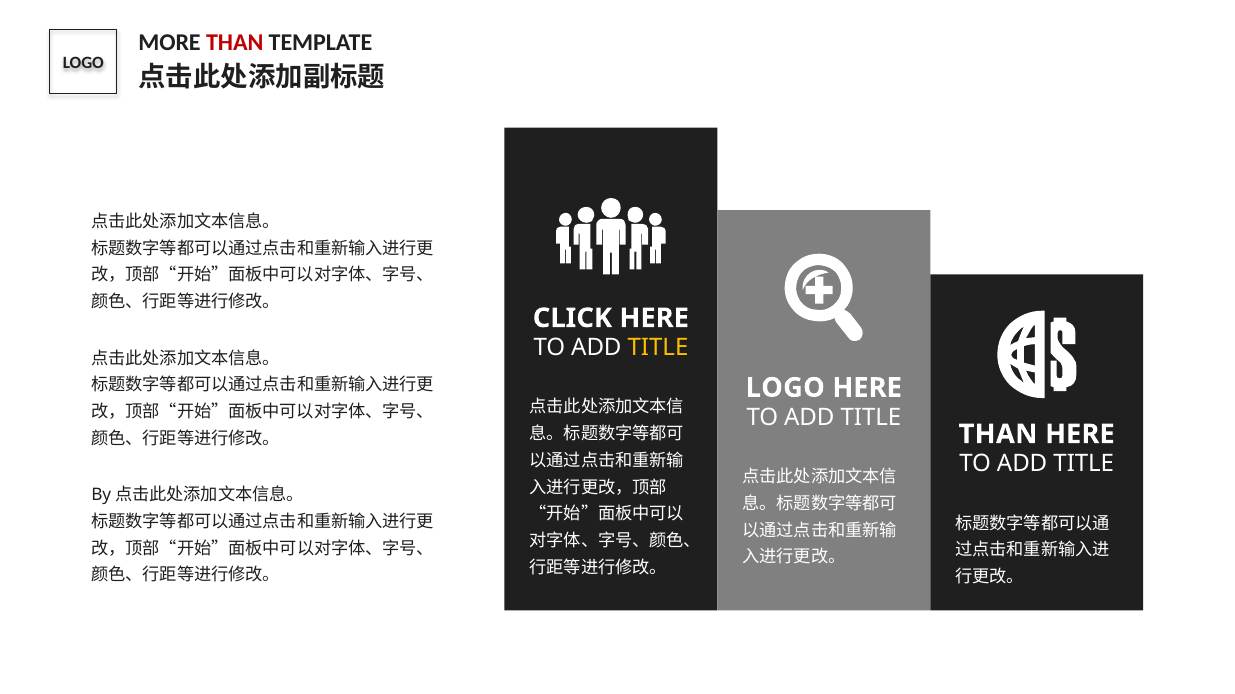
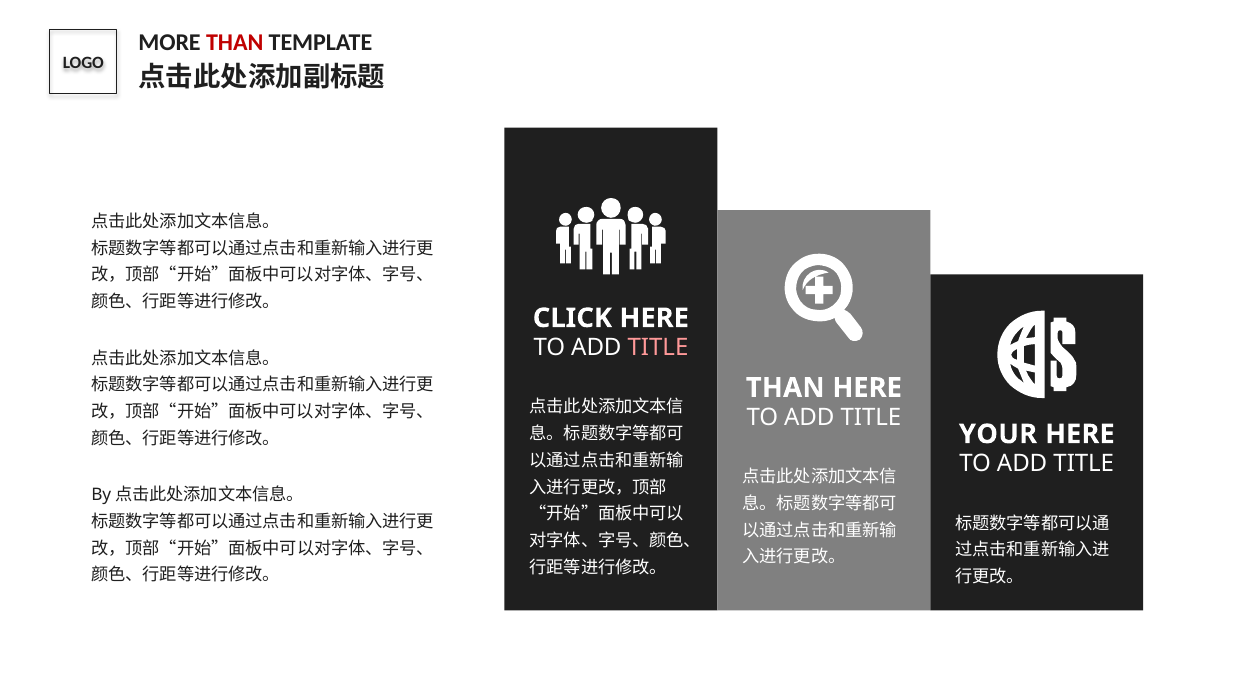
TITLE at (658, 348) colour: yellow -> pink
LOGO at (785, 388): LOGO -> THAN
THAN at (998, 435): THAN -> YOUR
